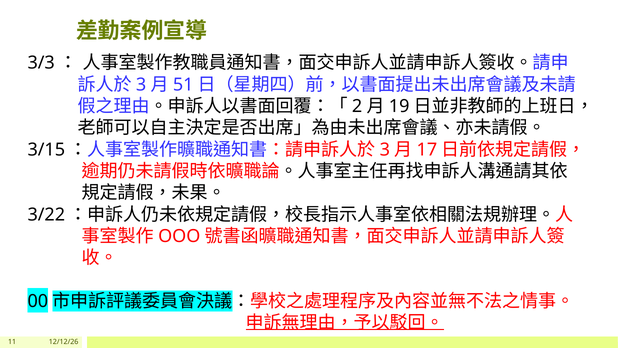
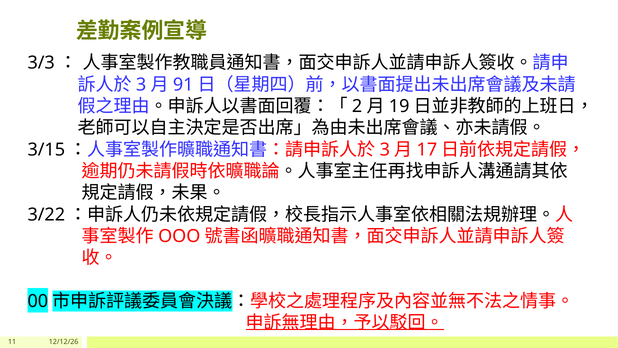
51: 51 -> 91
